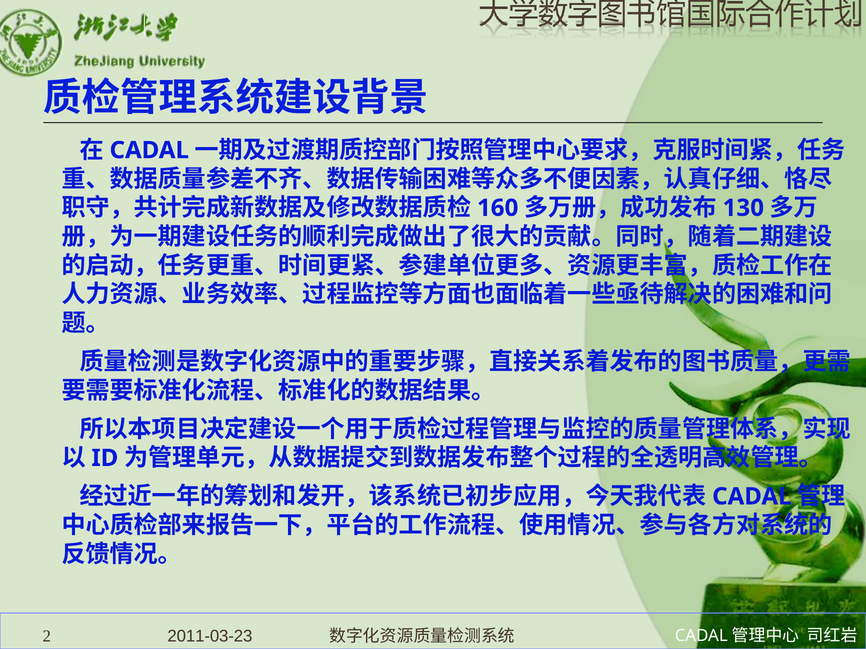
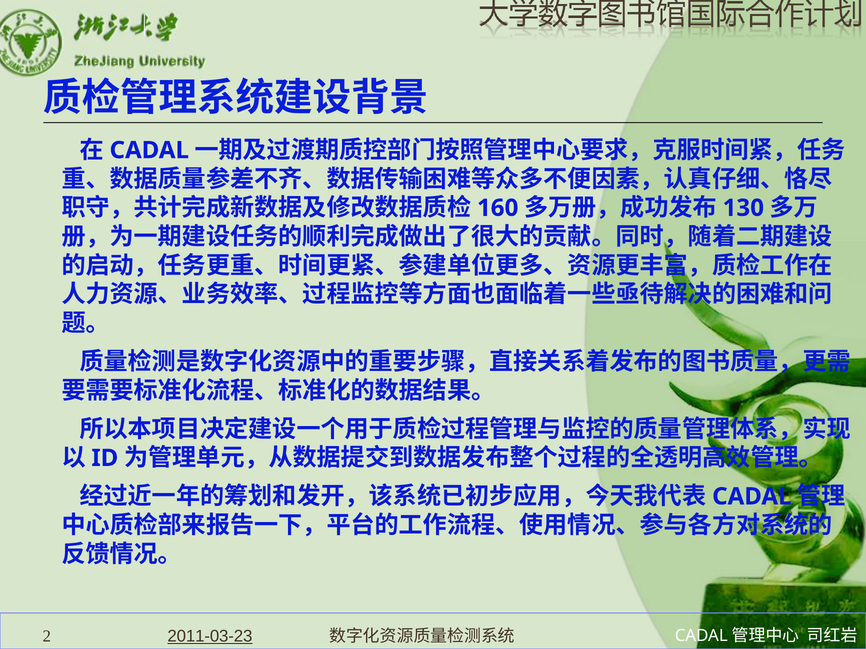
2011-03-23 underline: none -> present
